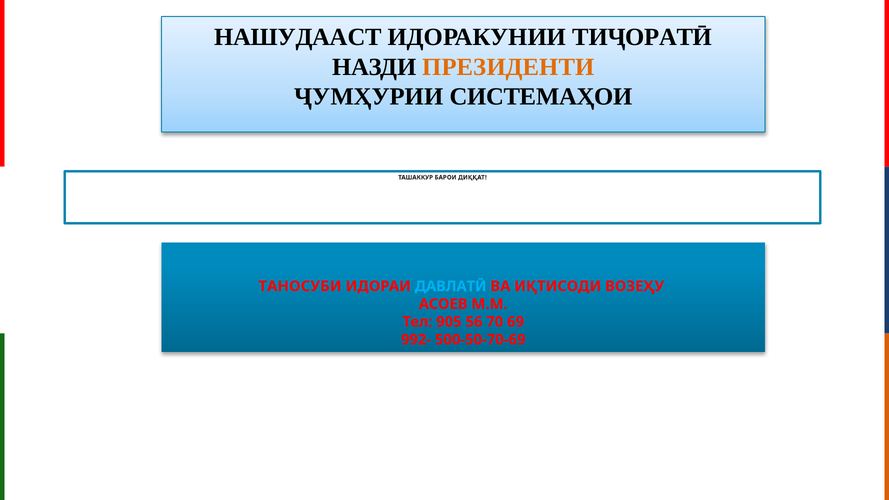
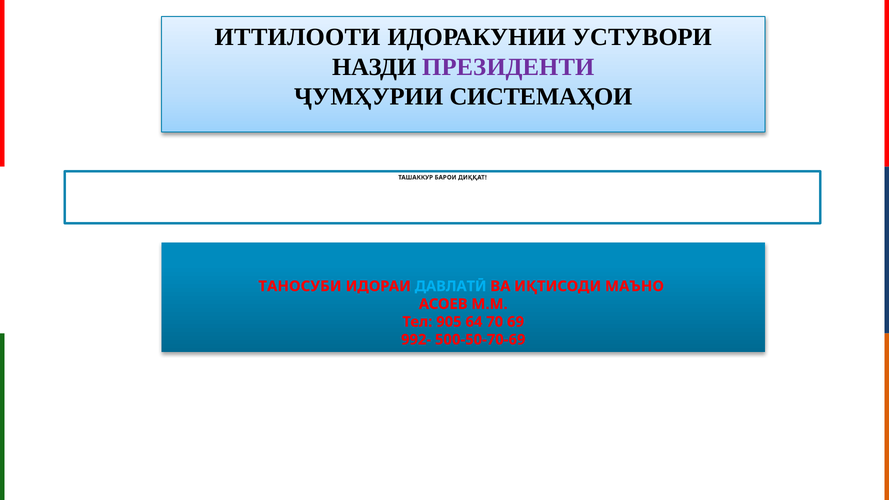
НАШУДААСТ: НАШУДААСТ -> ИТТИЛООТИ
ТИҶОРАТӢ: ТИҶОРАТӢ -> УСТУВОРИ
ПРЕЗИДЕНТИ colour: orange -> purple
ВОЗЕҲУ: ВОЗЕҲУ -> МАЪНО
56: 56 -> 64
